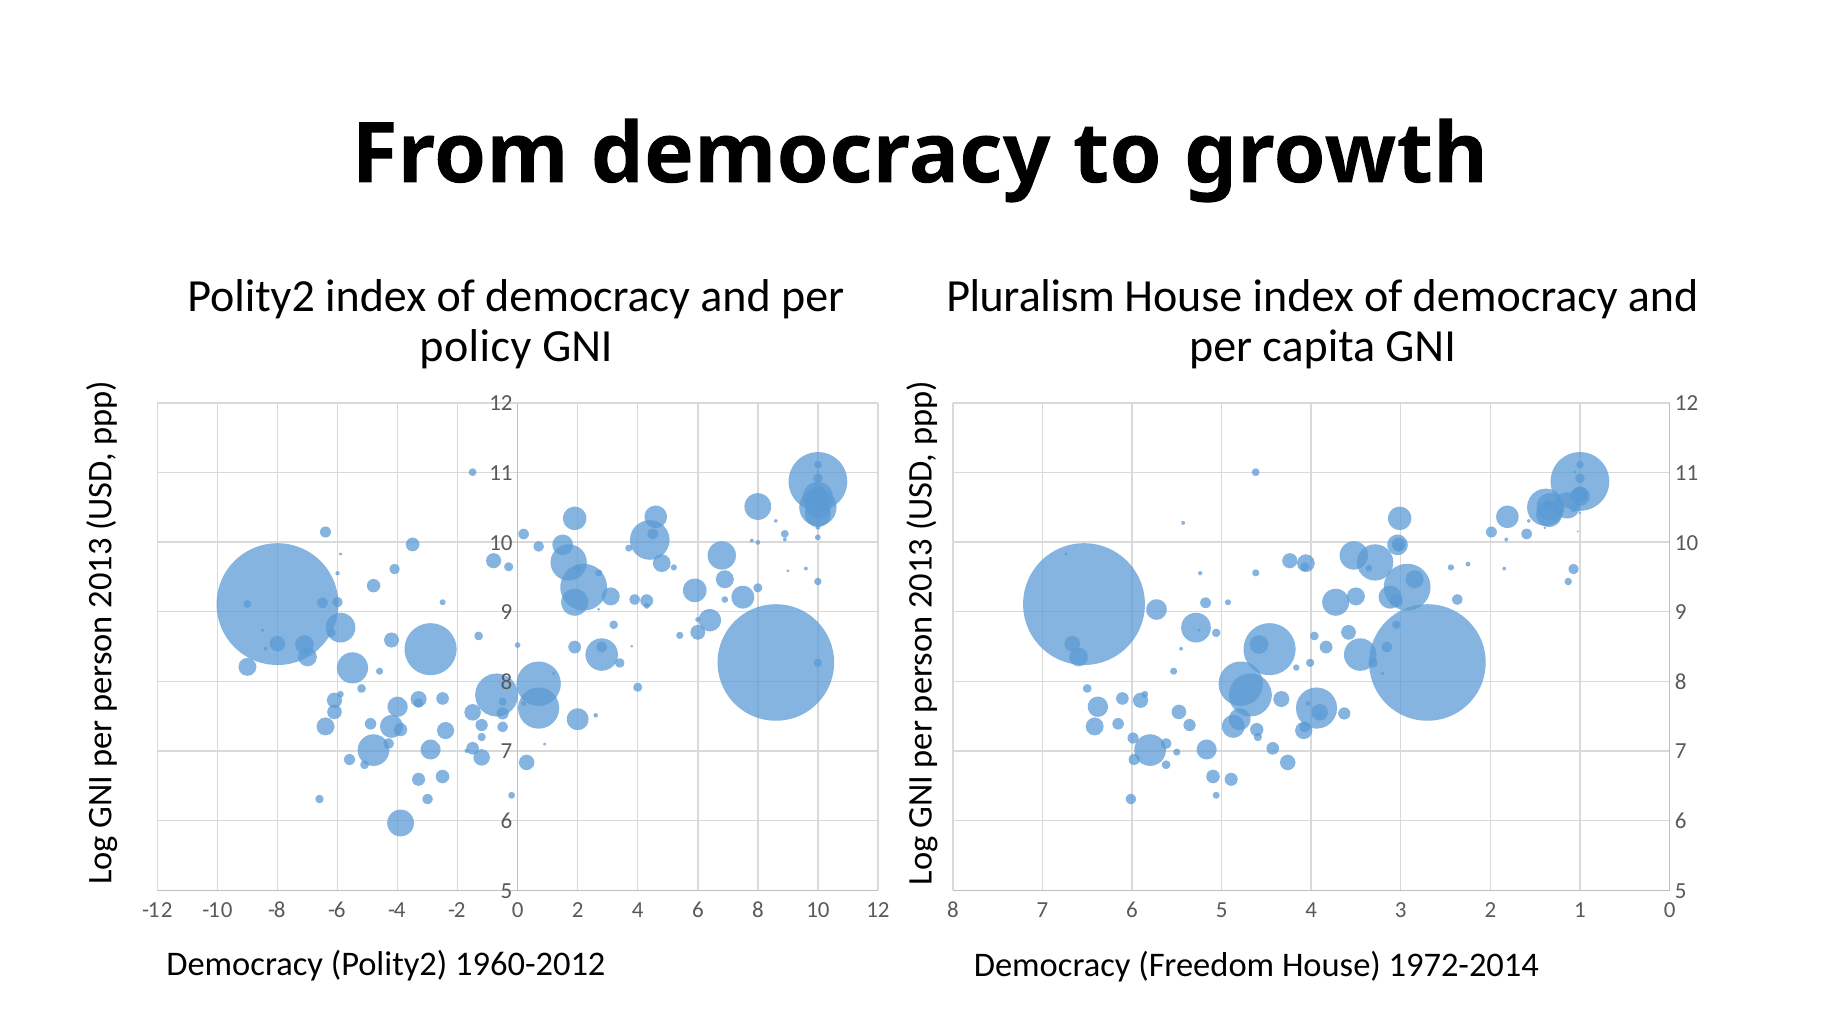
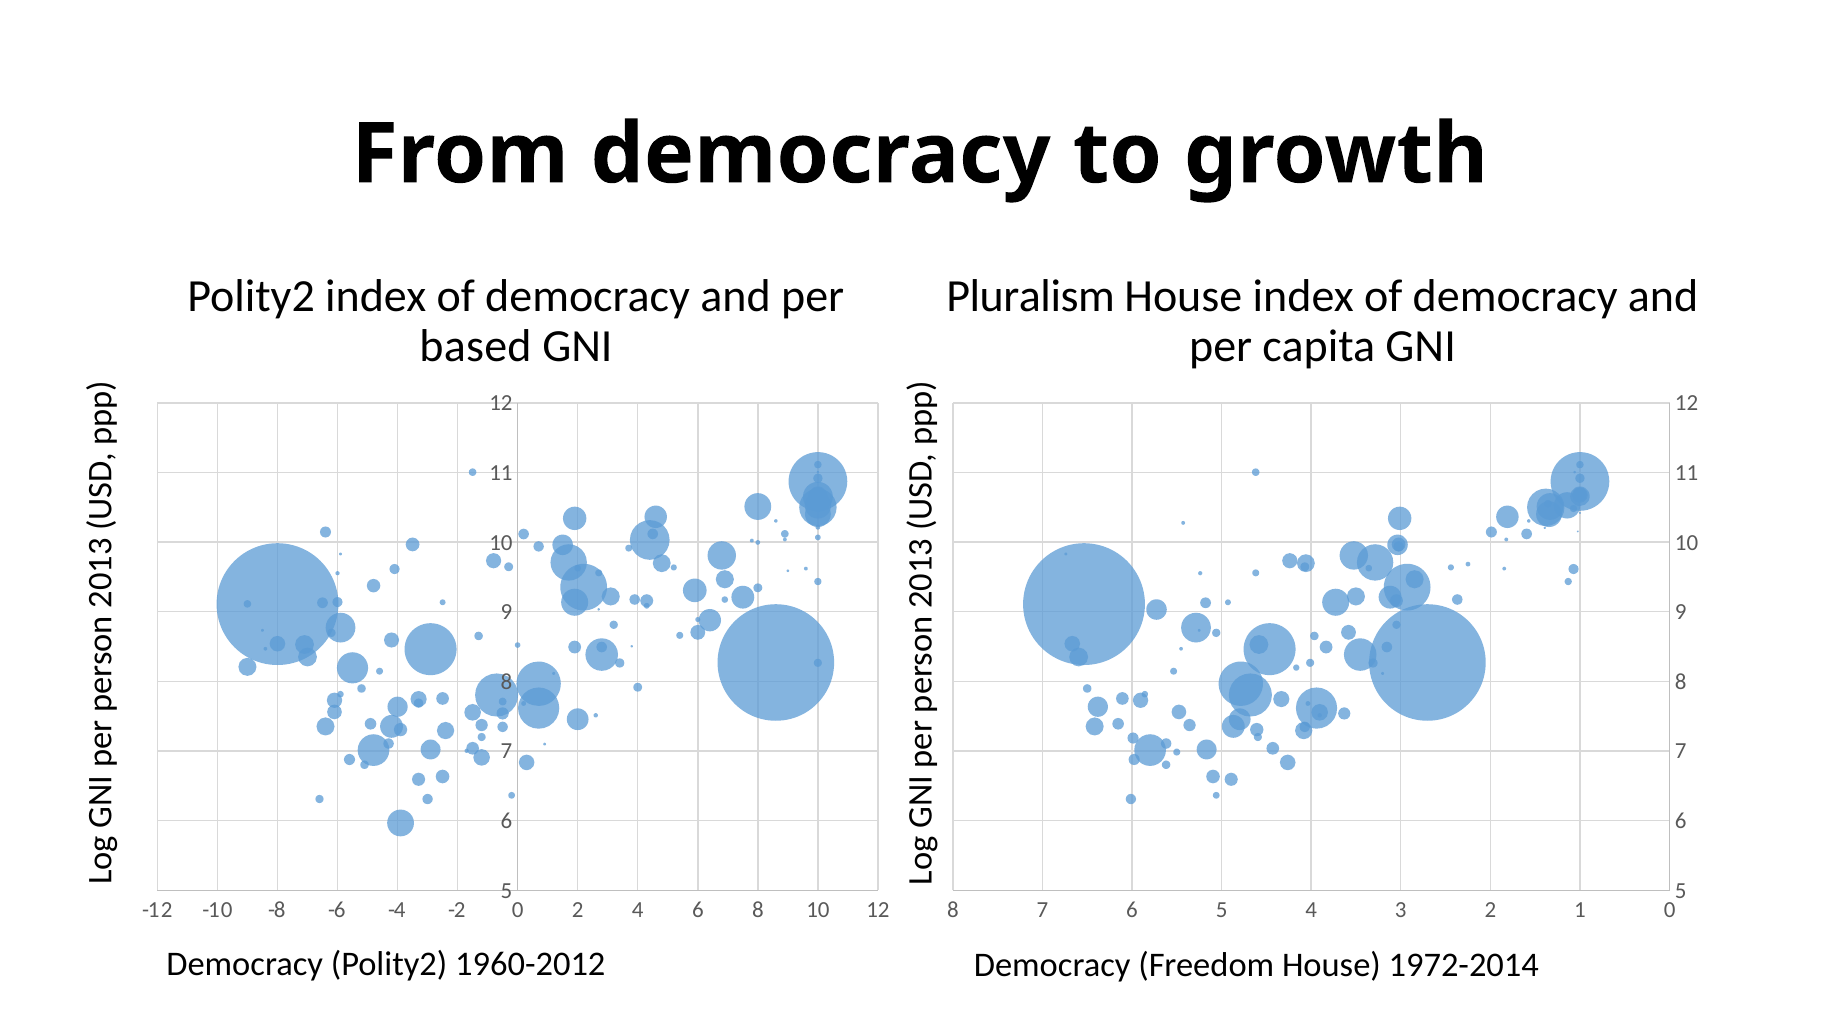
policy: policy -> based
